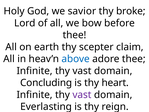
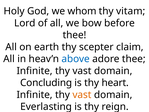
savior: savior -> whom
broke: broke -> vitam
vast at (82, 95) colour: purple -> orange
